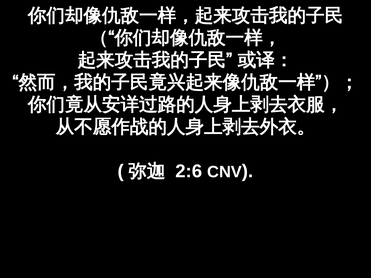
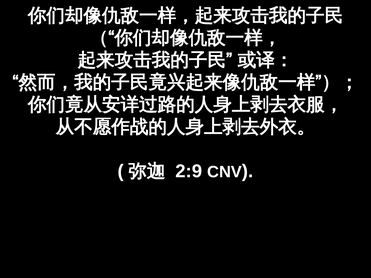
2:6: 2:6 -> 2:9
